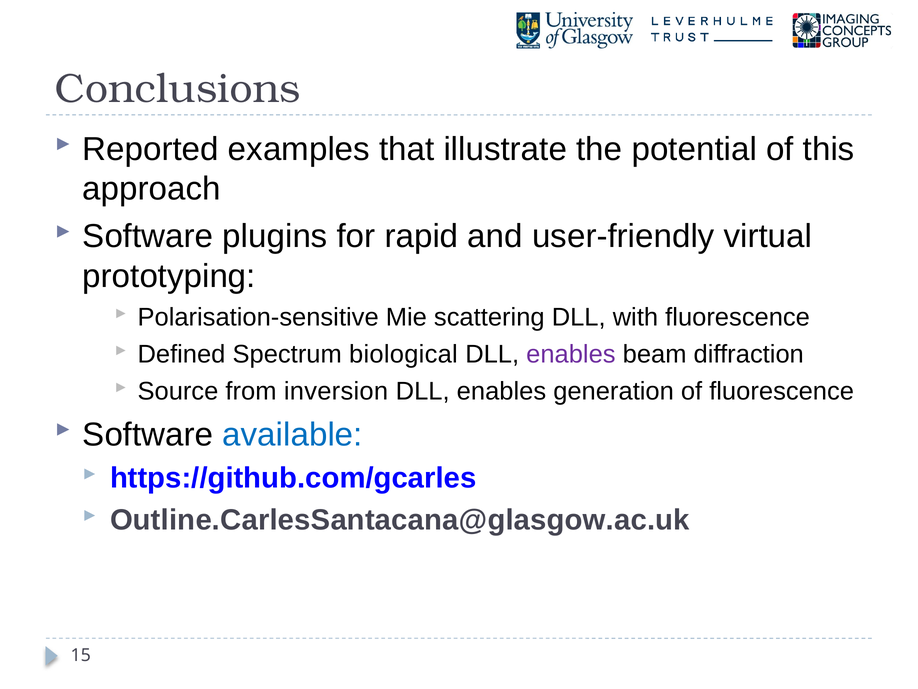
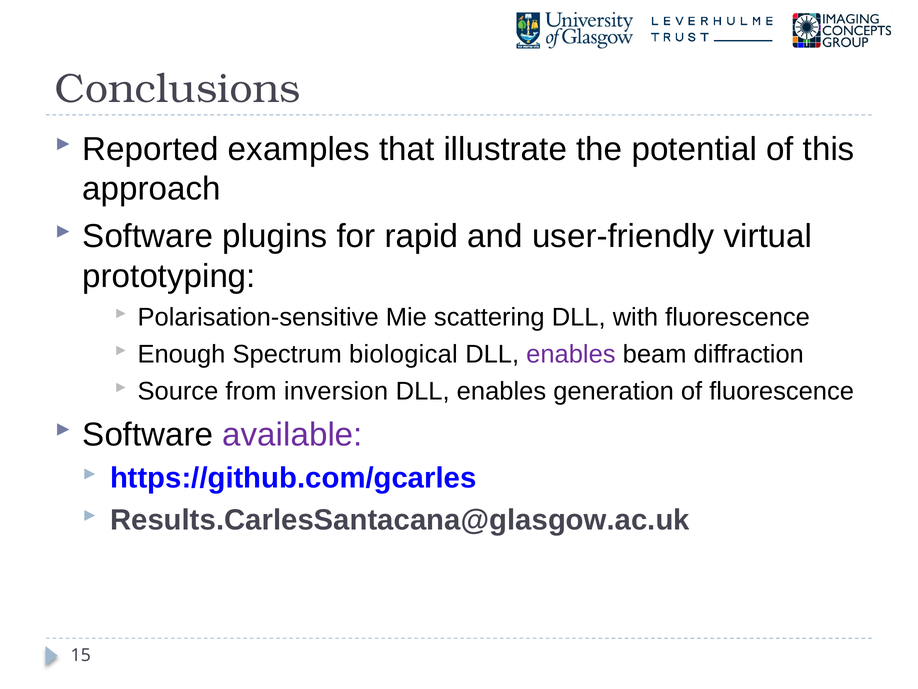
Defined: Defined -> Enough
available colour: blue -> purple
Outline.CarlesSantacana@glasgow.ac.uk: Outline.CarlesSantacana@glasgow.ac.uk -> Results.CarlesSantacana@glasgow.ac.uk
